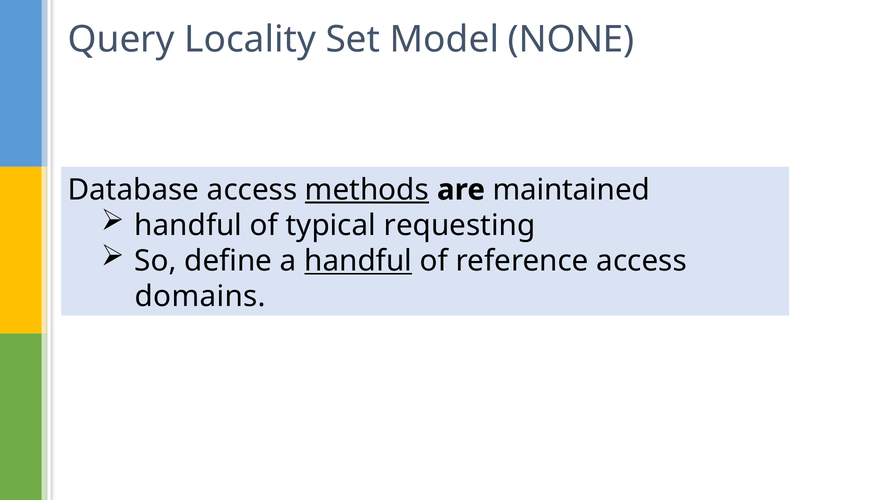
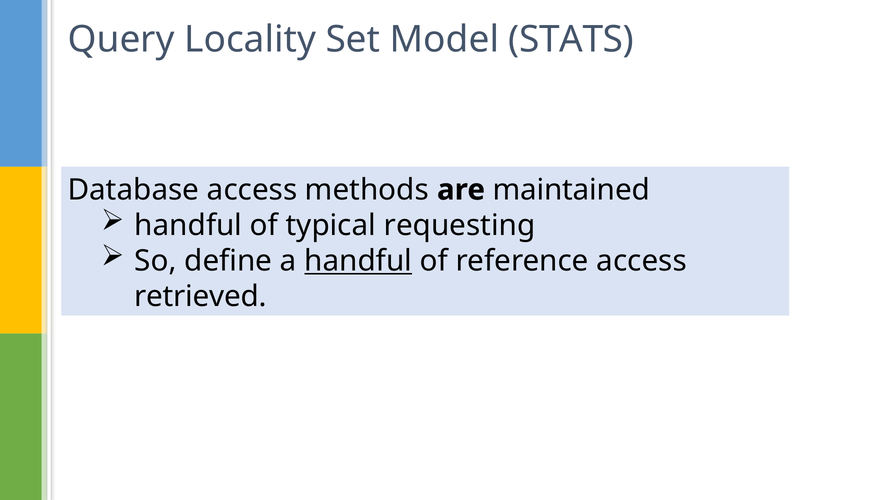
NONE: NONE -> STATS
methods underline: present -> none
domains: domains -> retrieved
